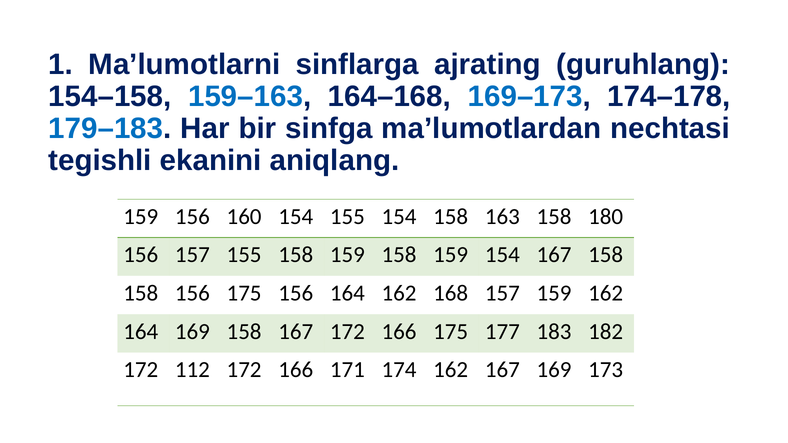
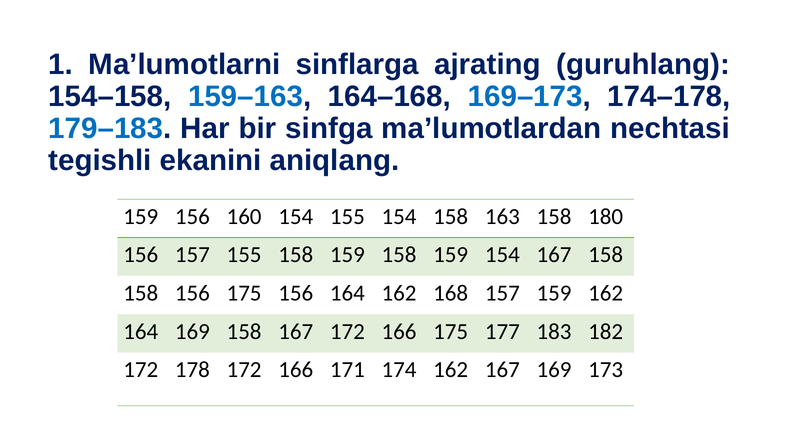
112: 112 -> 178
